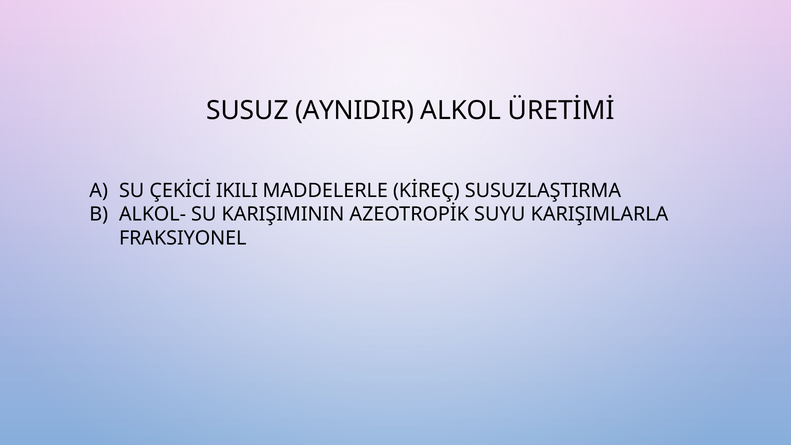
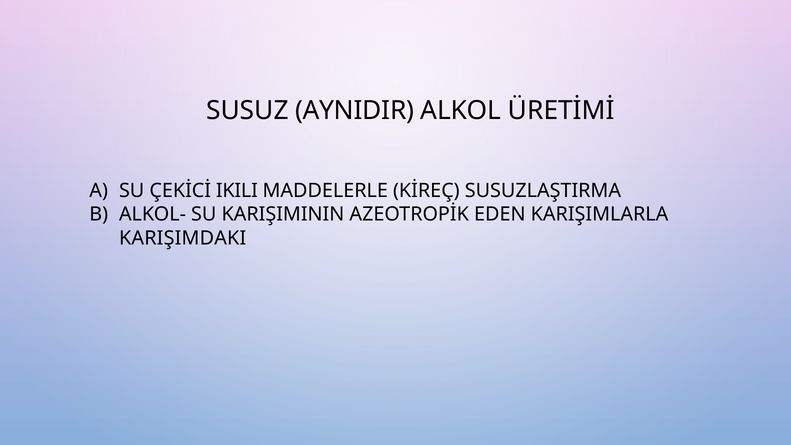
SUYU: SUYU -> EDEN
FRAKSIYONEL: FRAKSIYONEL -> KARIŞIMDAKI
